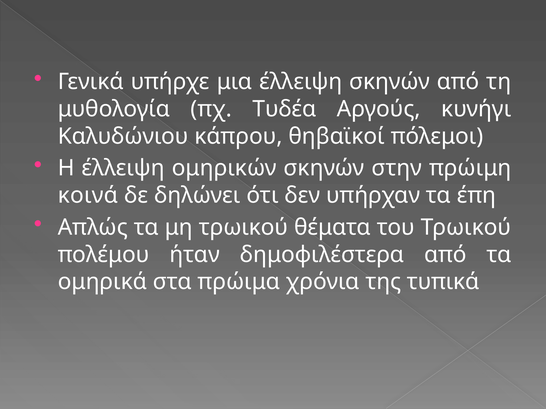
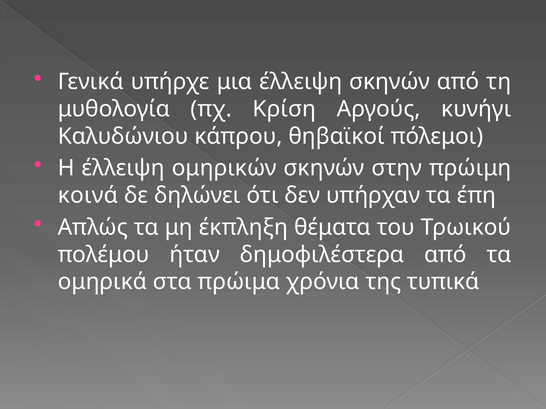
Τυδέα: Τυδέα -> Κρίση
μη τρωικού: τρωικού -> έκπληξη
